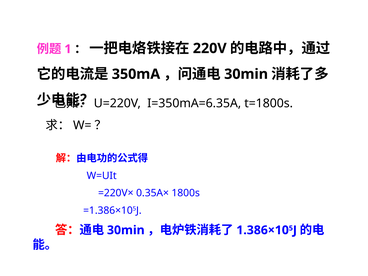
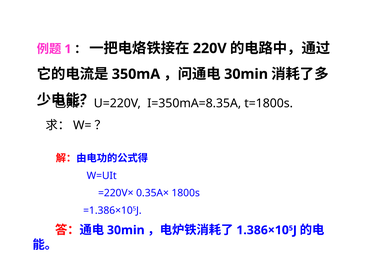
I=350mA=6.35A: I=350mA=6.35A -> I=350mA=8.35A
